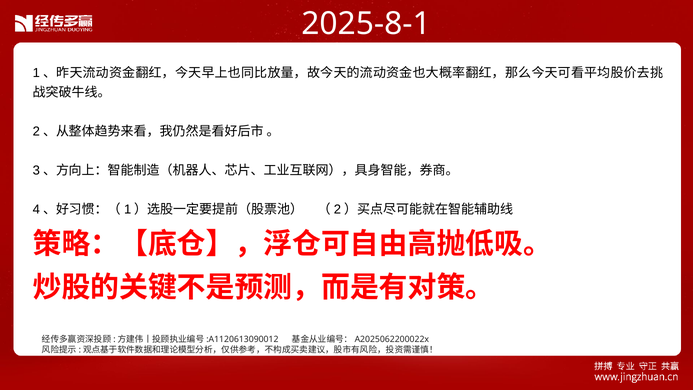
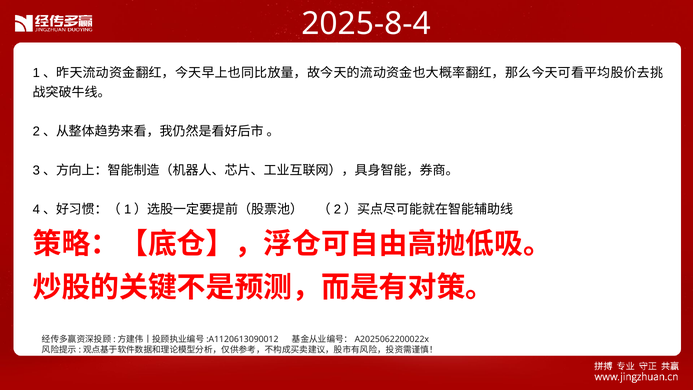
2025-8-1: 2025-8-1 -> 2025-8-4
